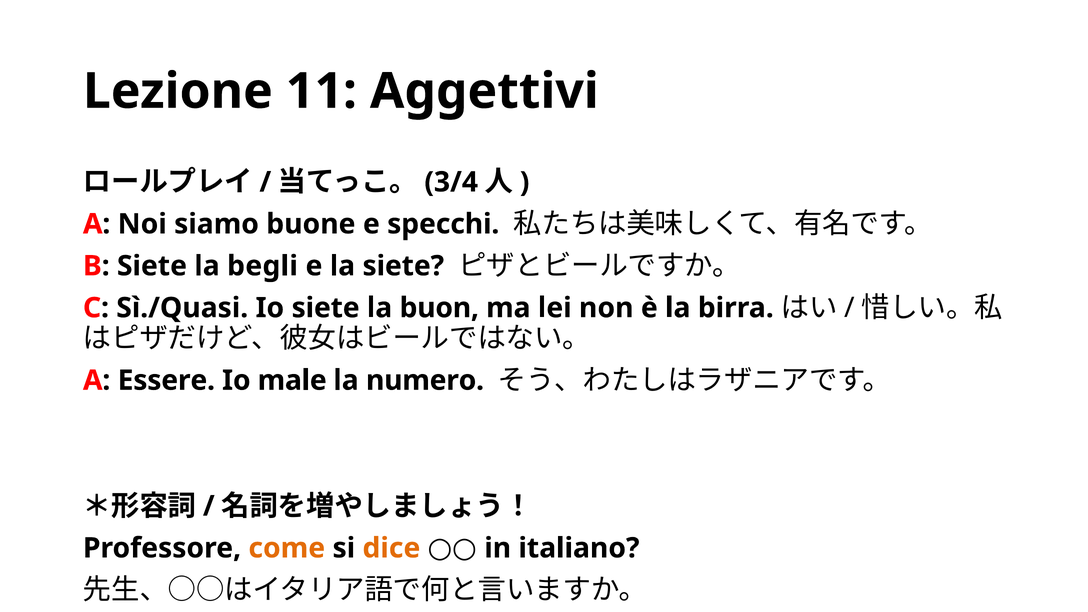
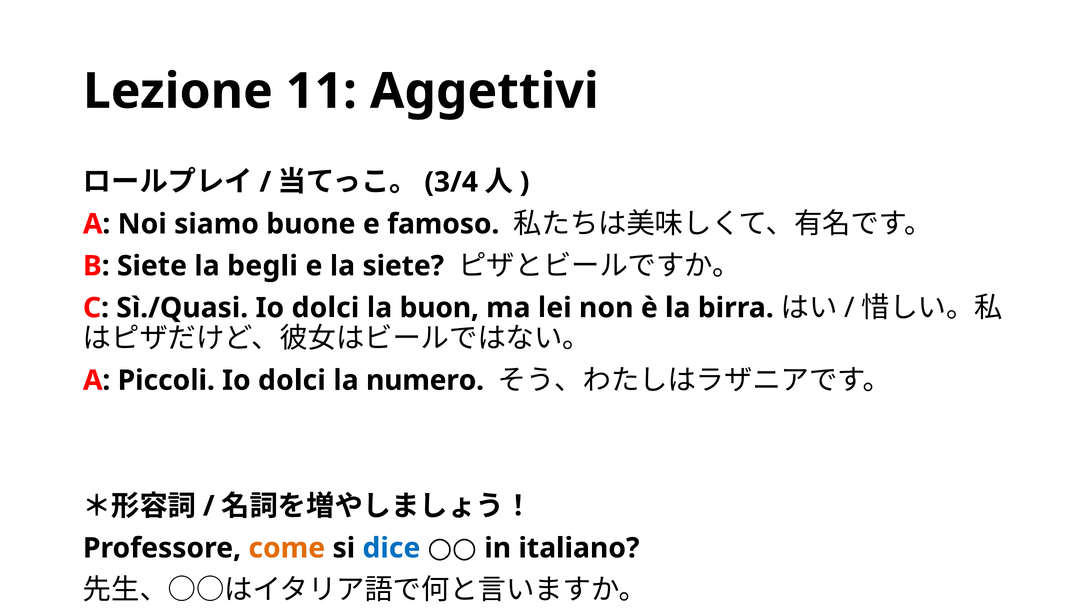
specchi: specchi -> famoso
Sì./Quasi Io siete: siete -> dolci
Essere: Essere -> Piccoli
male at (292, 380): male -> dolci
dice colour: orange -> blue
